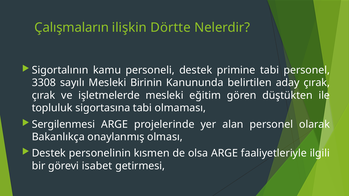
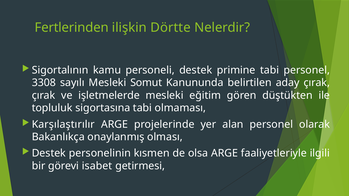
Çalışmaların: Çalışmaların -> Fertlerinden
Birinin: Birinin -> Somut
Sergilenmesi: Sergilenmesi -> Karşılaştırılır
